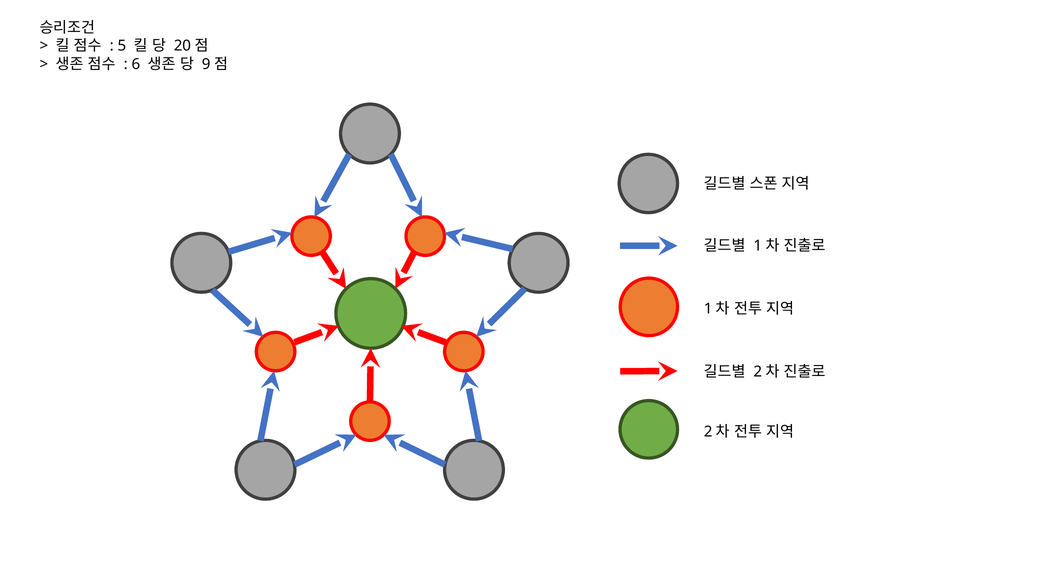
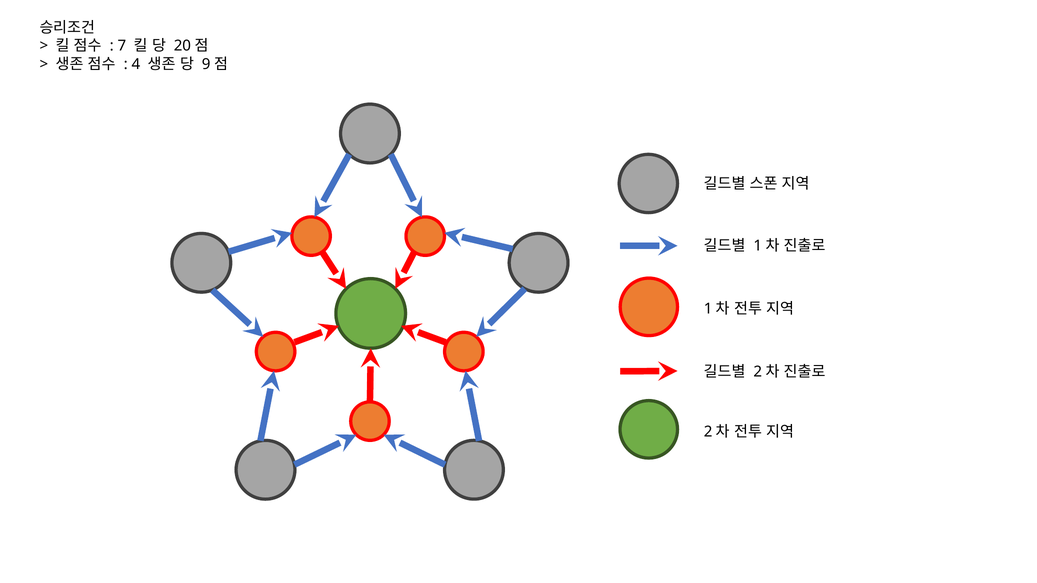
5: 5 -> 7
6: 6 -> 4
